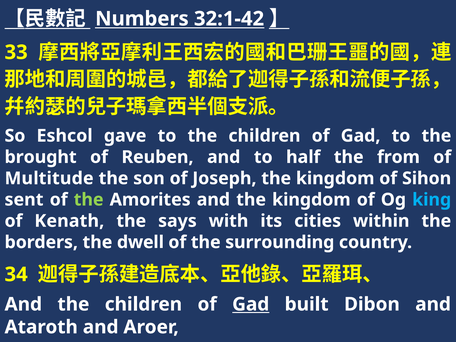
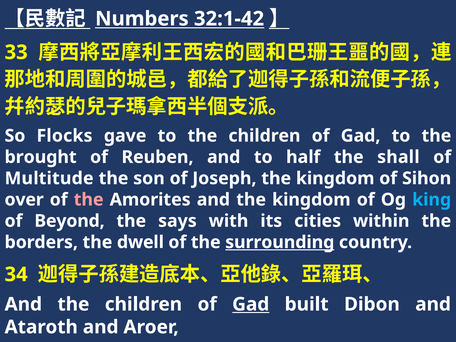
Eshcol: Eshcol -> Flocks
from: from -> shall
sent: sent -> over
the at (89, 200) colour: light green -> pink
Kenath: Kenath -> Beyond
surrounding underline: none -> present
